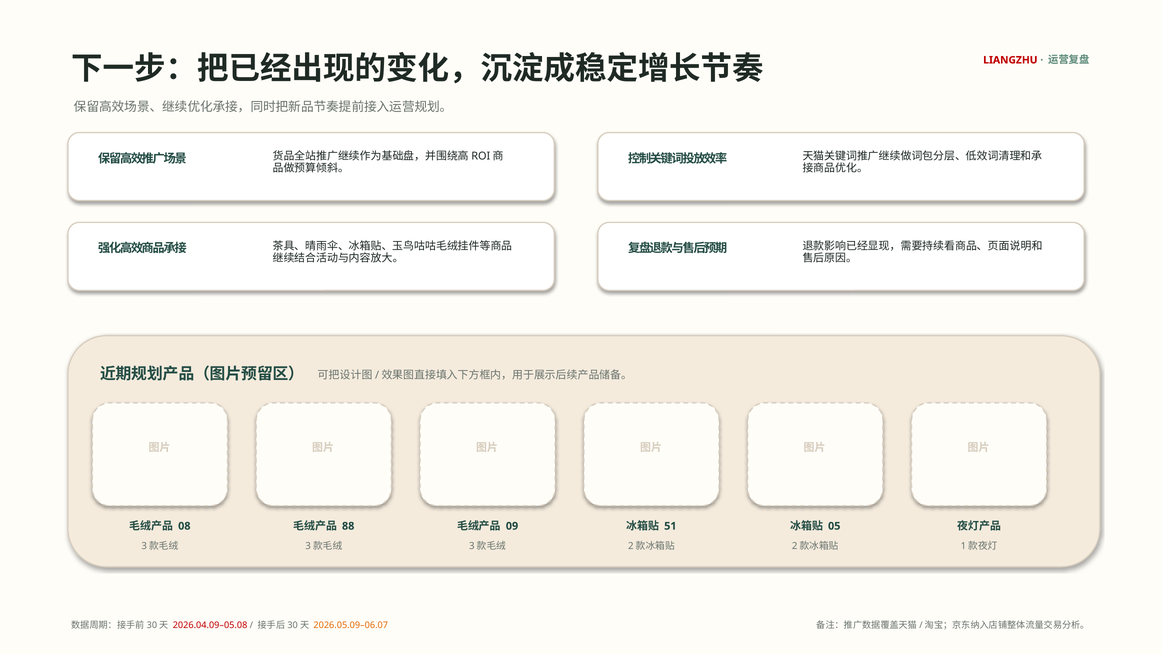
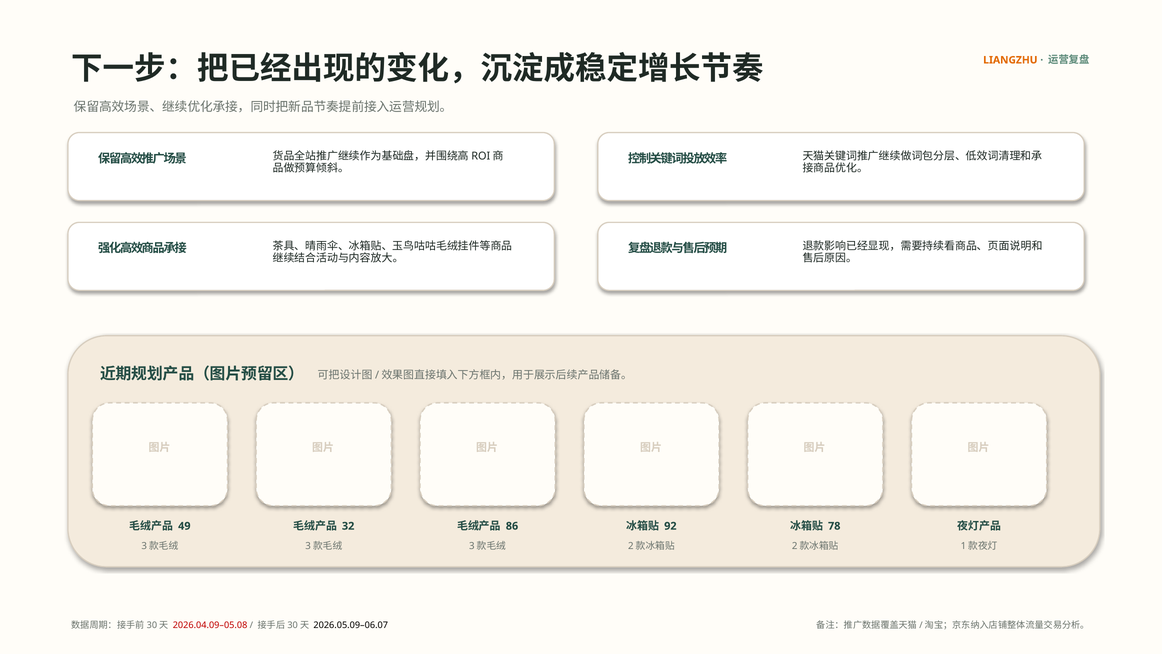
LIANGZHU colour: red -> orange
08: 08 -> 49
88: 88 -> 32
09: 09 -> 86
51: 51 -> 92
05: 05 -> 78
2026.05.09–06.07 colour: orange -> black
